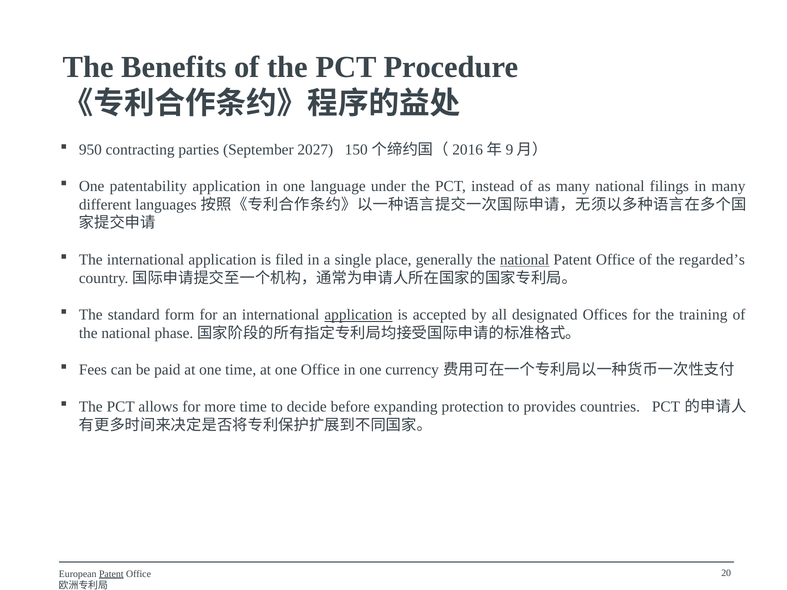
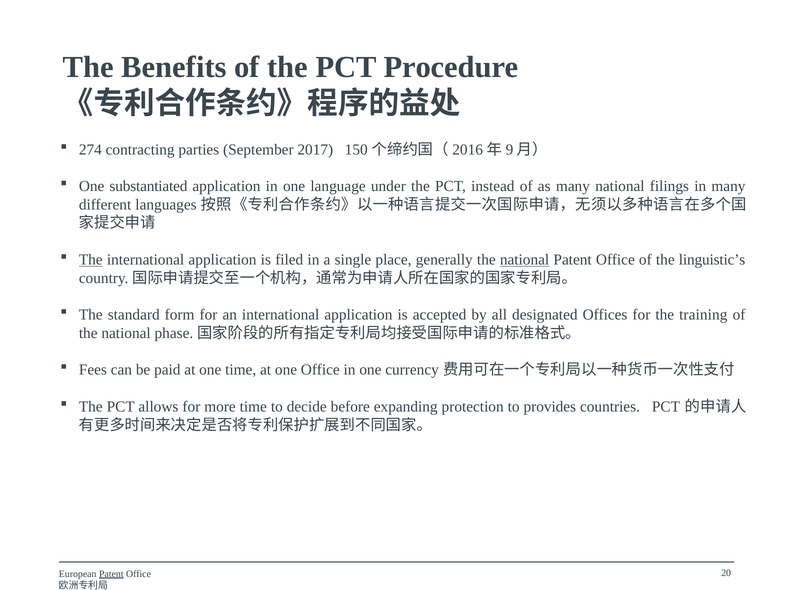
950: 950 -> 274
2027: 2027 -> 2017
patentability: patentability -> substantiated
The at (91, 260) underline: none -> present
regarded’s: regarded’s -> linguistic’s
application at (358, 315) underline: present -> none
